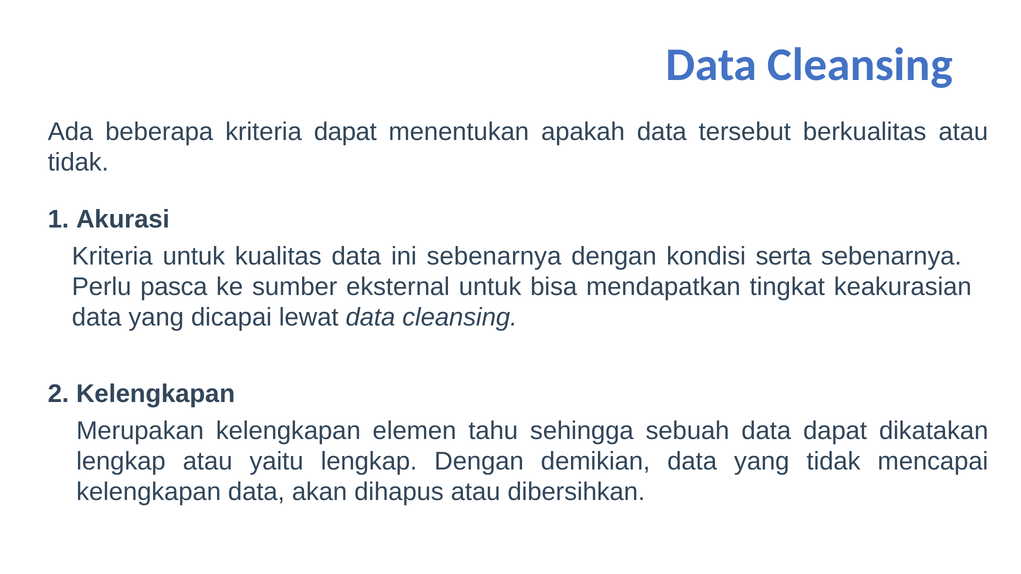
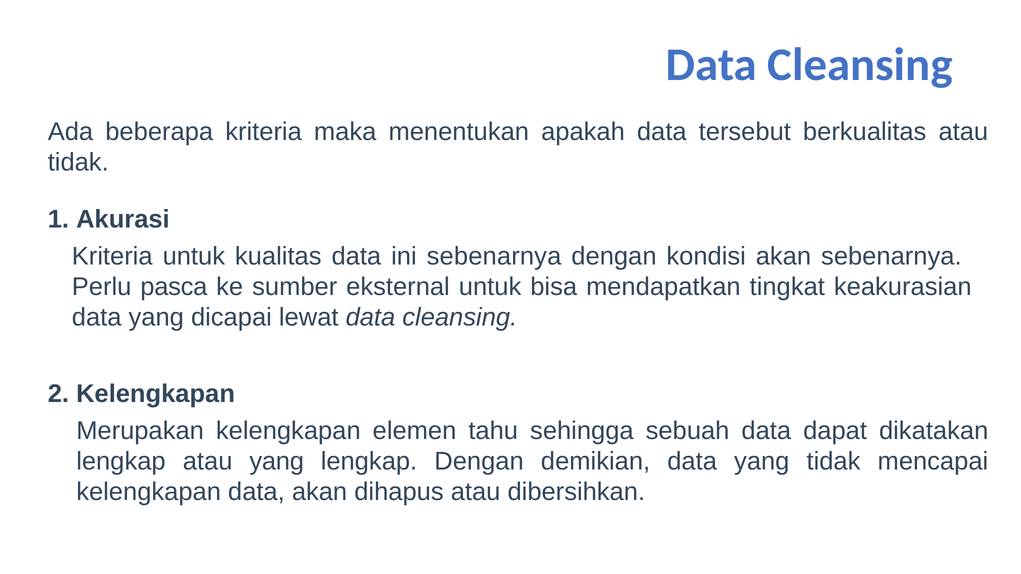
kriteria dapat: dapat -> maka
kondisi serta: serta -> akan
atau yaitu: yaitu -> yang
